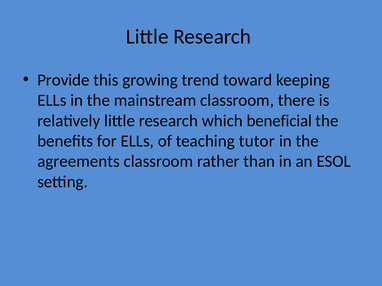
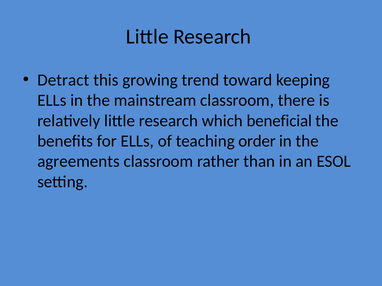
Provide: Provide -> Detract
tutor: tutor -> order
